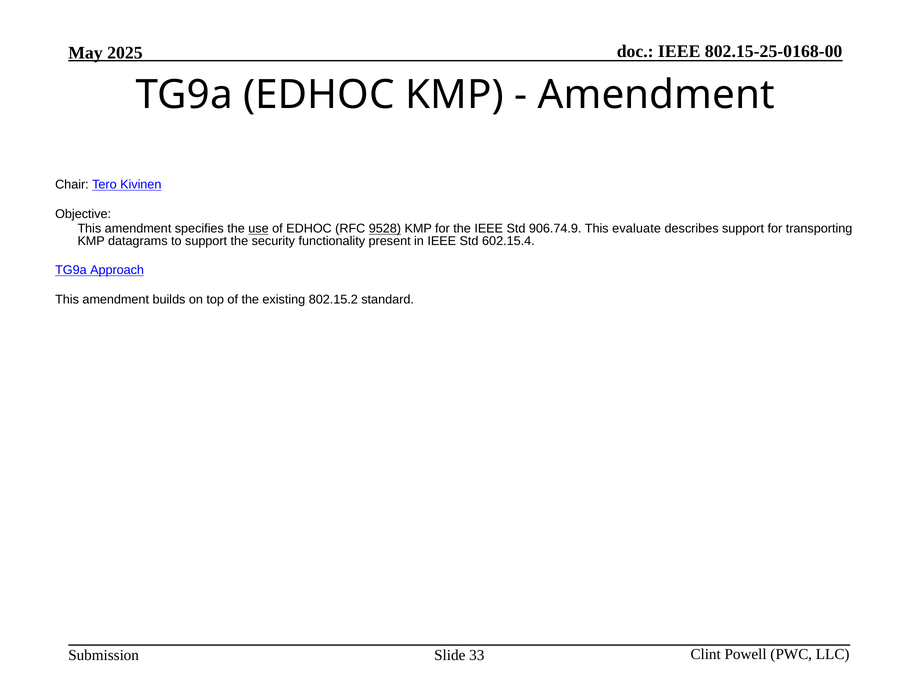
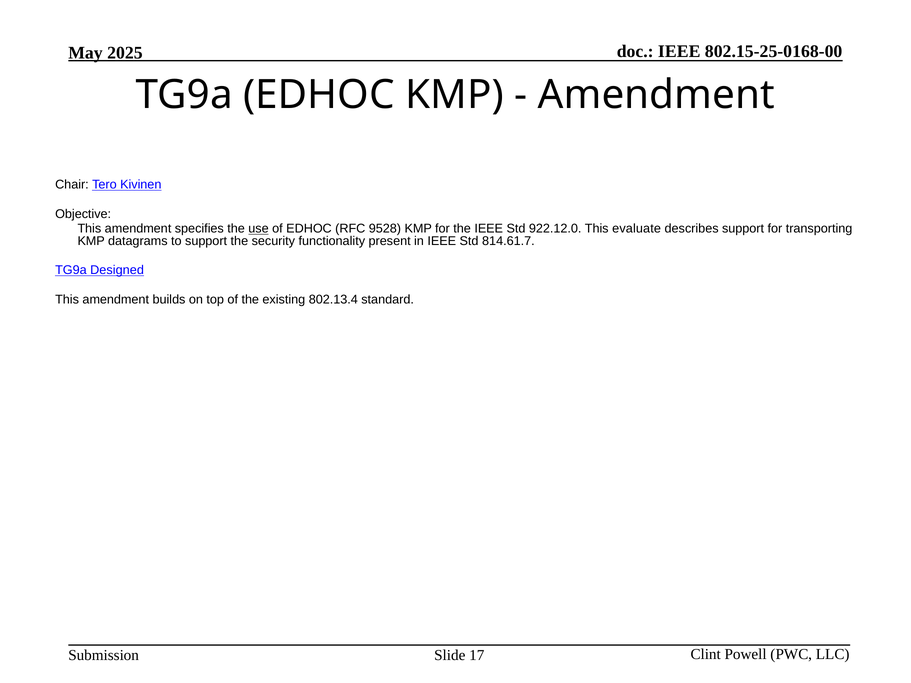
9528 underline: present -> none
906.74.9: 906.74.9 -> 922.12.0
602.15.4: 602.15.4 -> 814.61.7
Approach: Approach -> Designed
802.15.2: 802.15.2 -> 802.13.4
33: 33 -> 17
